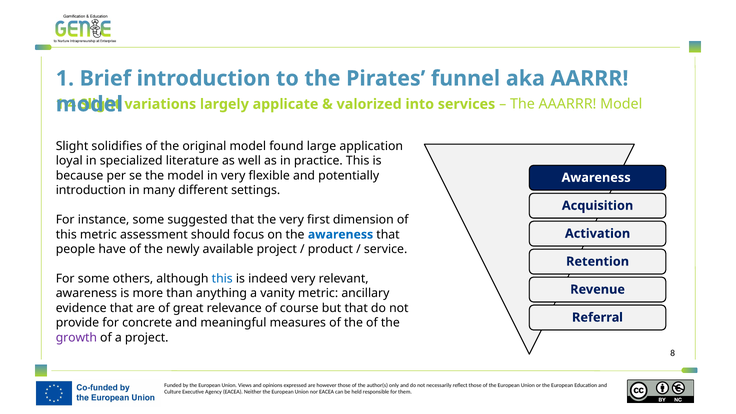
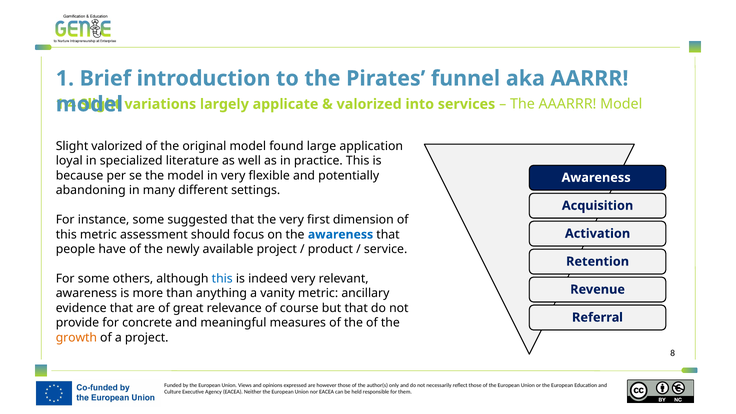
Slight solidifies: solidifies -> valorized
introduction at (91, 190): introduction -> abandoning
growth colour: purple -> orange
